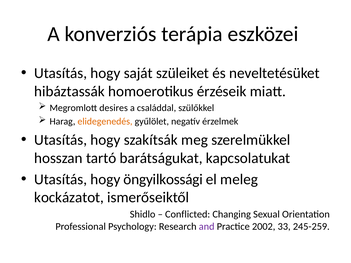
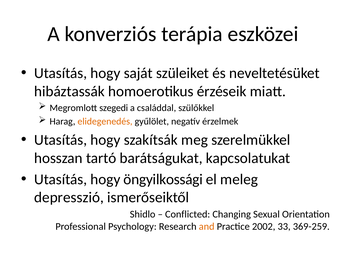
desires: desires -> szegedi
kockázatot: kockázatot -> depresszió
and colour: purple -> orange
245-259: 245-259 -> 369-259
